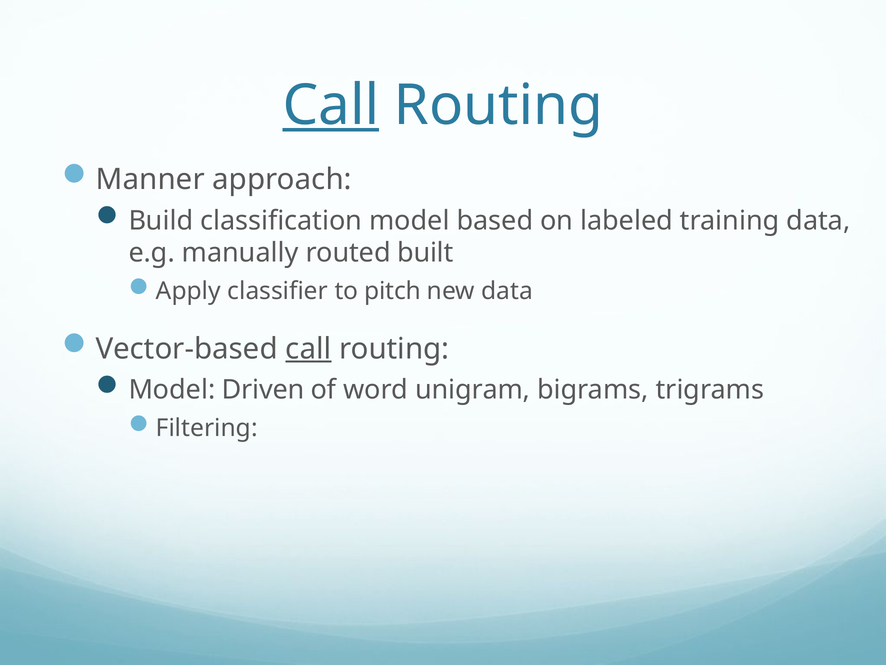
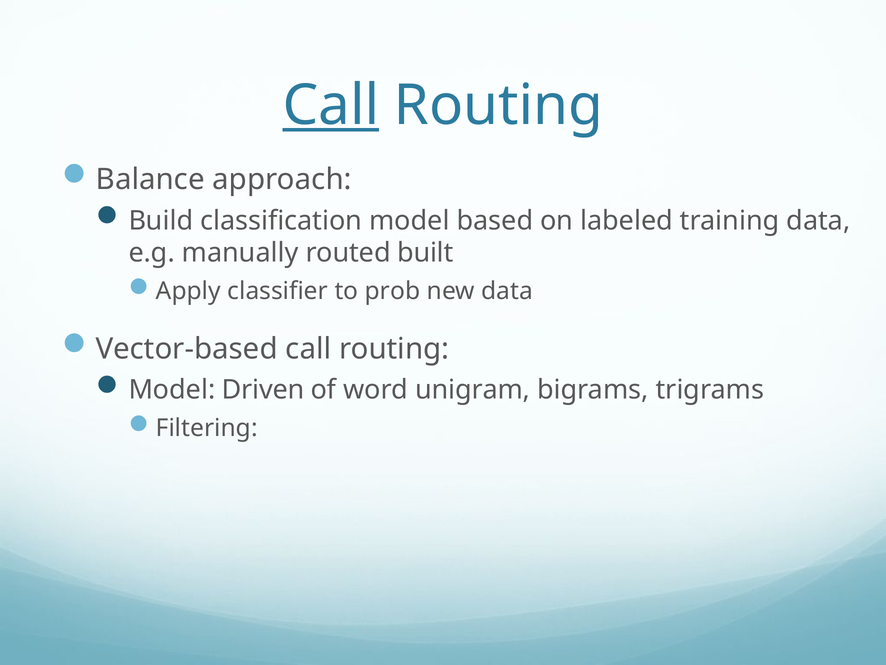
Manner: Manner -> Balance
pitch: pitch -> prob
call at (308, 349) underline: present -> none
